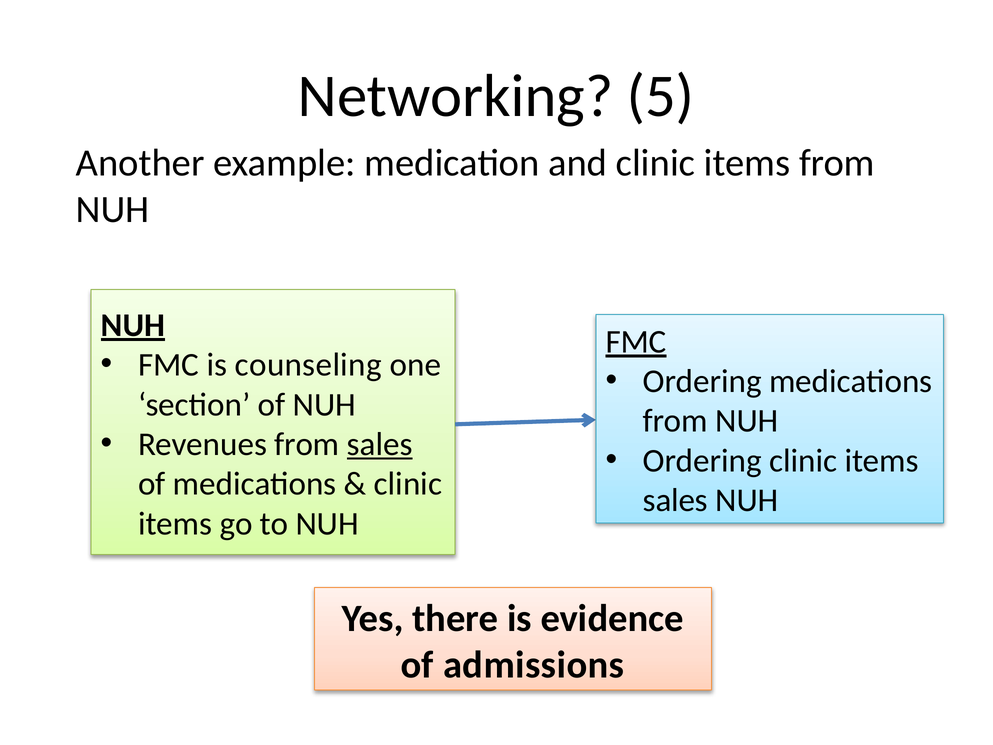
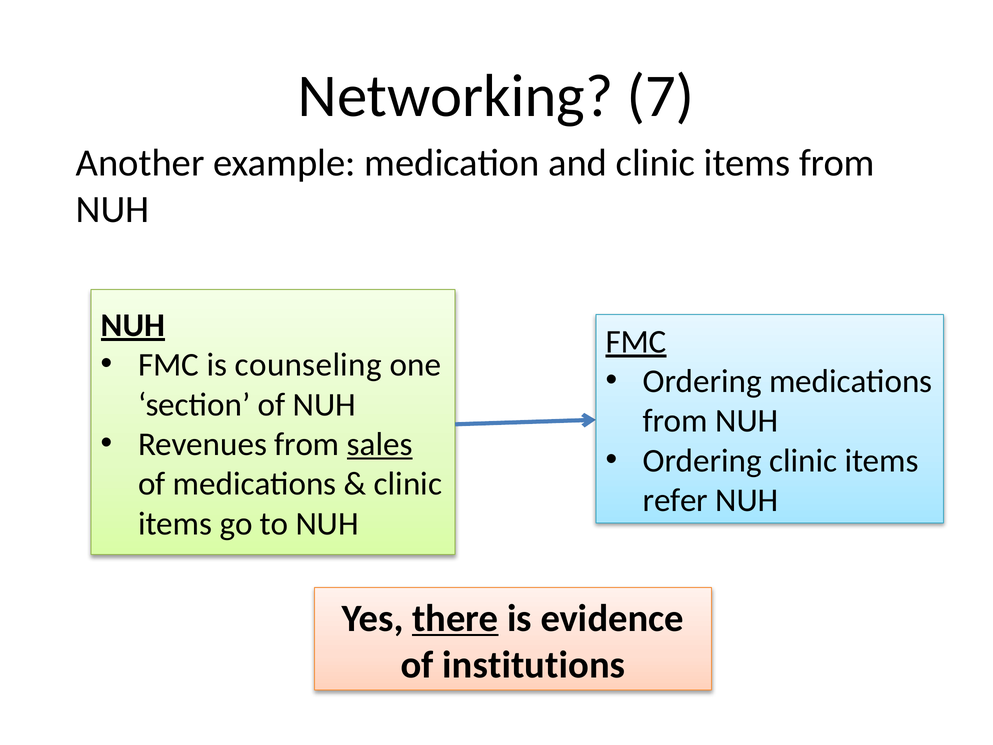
5: 5 -> 7
sales at (675, 500): sales -> refer
there underline: none -> present
admissions: admissions -> institutions
